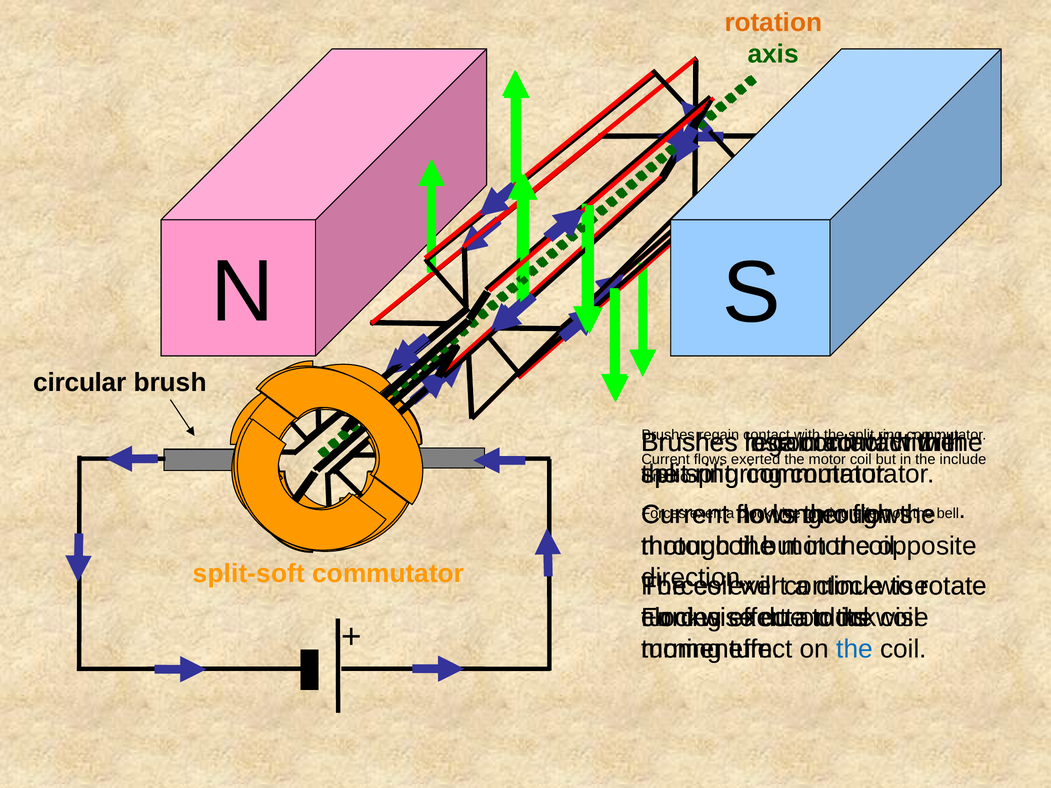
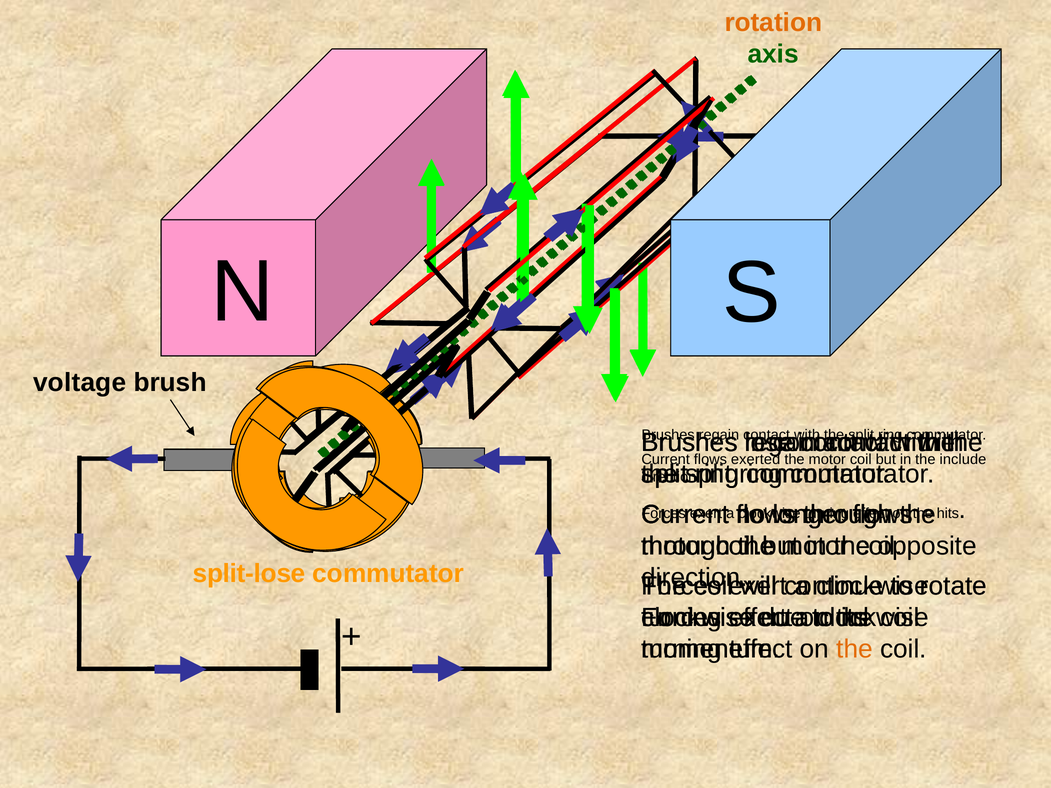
circular: circular -> voltage
bell: bell -> hits
split-soft: split-soft -> split-lose
the at (855, 649) colour: blue -> orange
